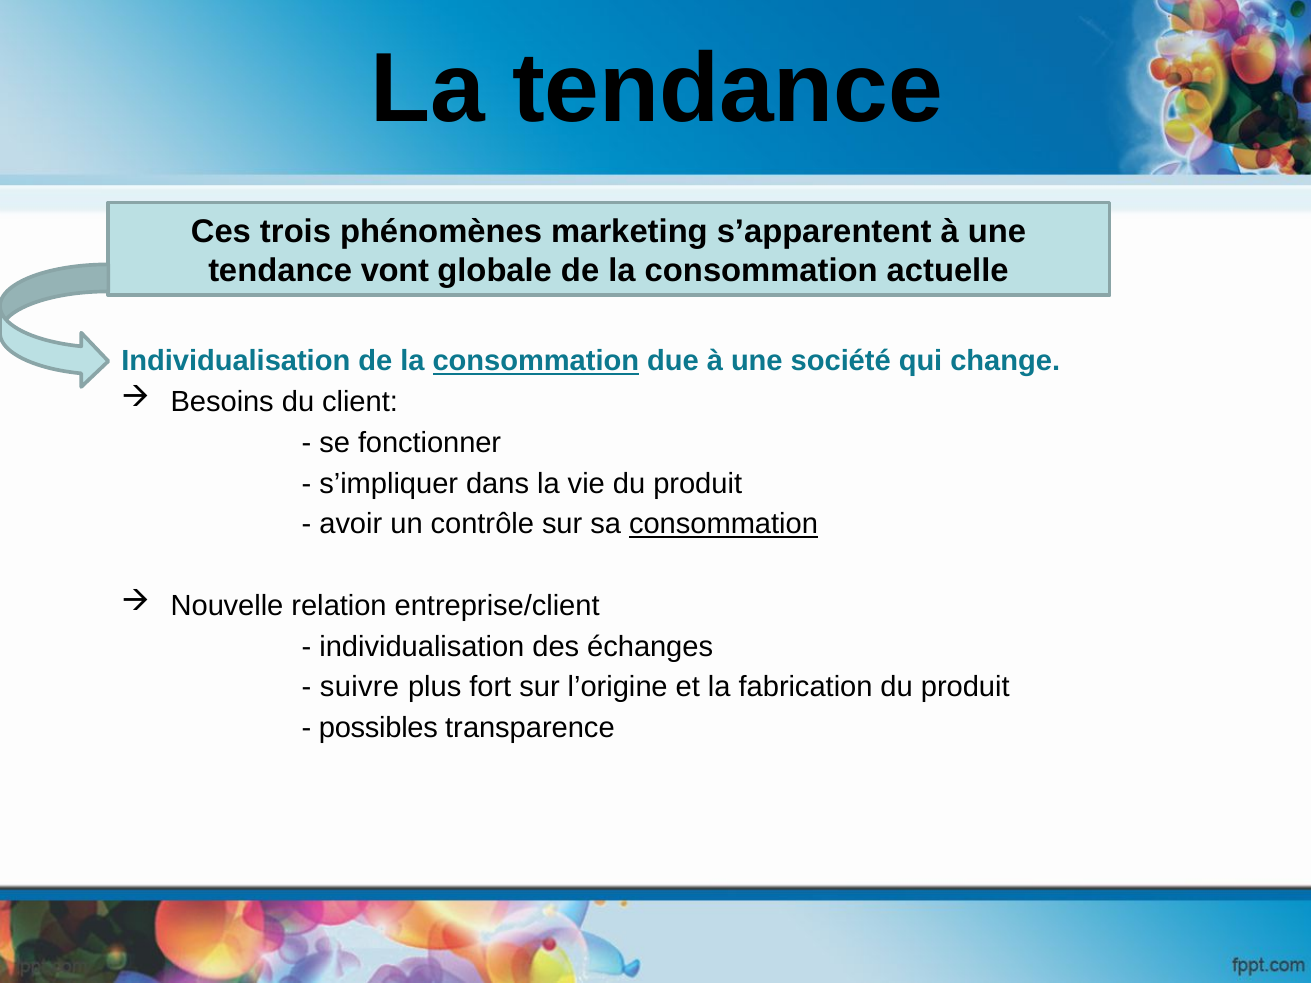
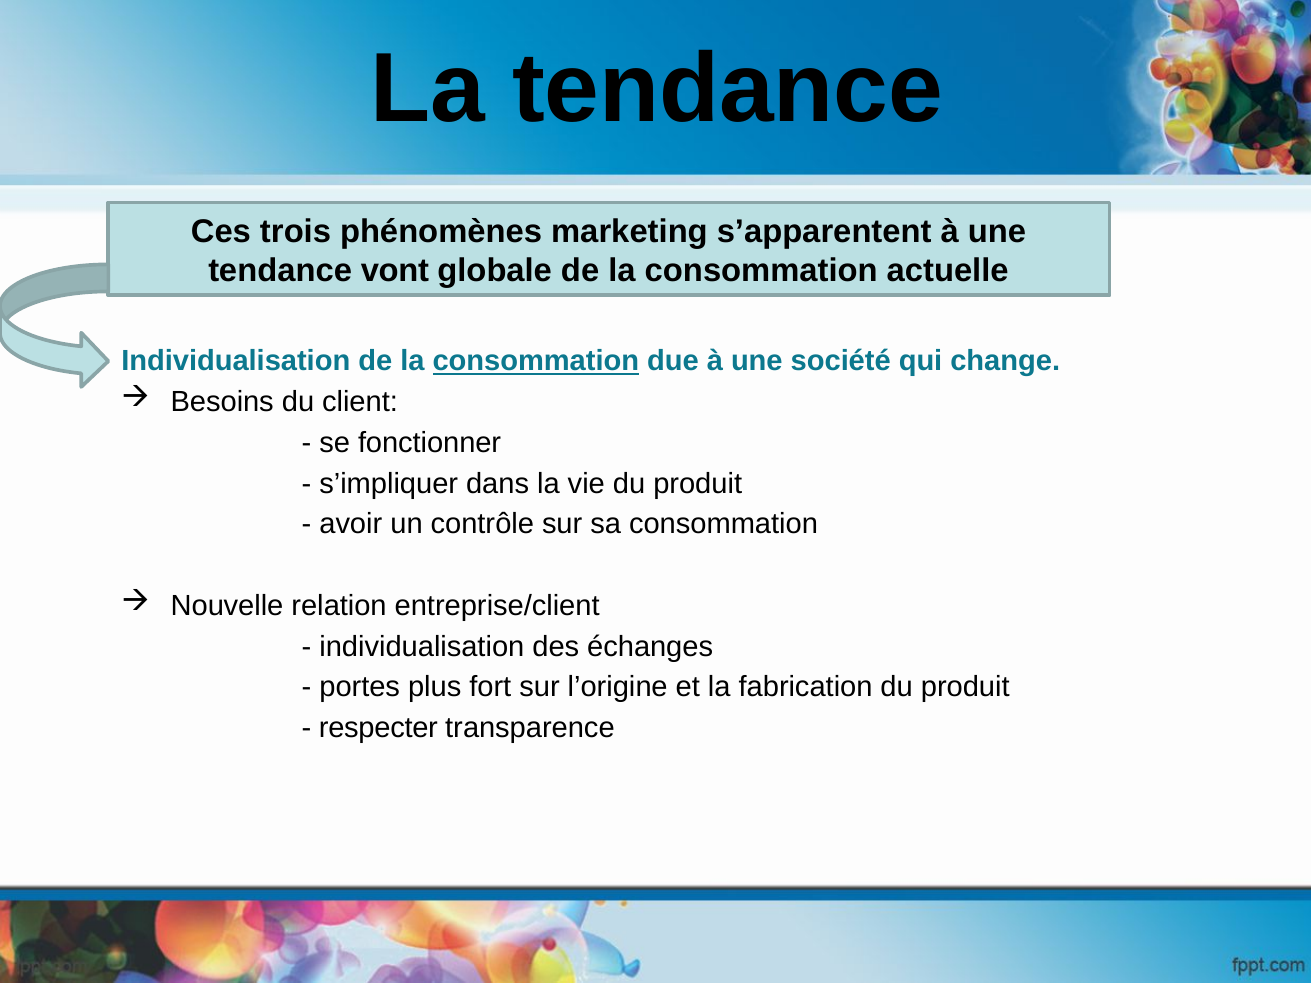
consommation at (723, 524) underline: present -> none
suivre: suivre -> portes
possibles: possibles -> respecter
